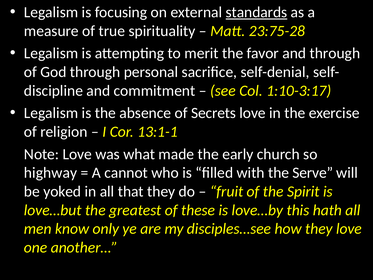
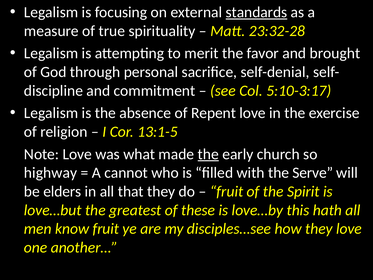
23:75-28: 23:75-28 -> 23:32-28
and through: through -> brought
1:10-3:17: 1:10-3:17 -> 5:10-3:17
Secrets: Secrets -> Repent
13:1-1: 13:1-1 -> 13:1-5
the at (208, 154) underline: none -> present
yoked: yoked -> elders
know only: only -> fruit
